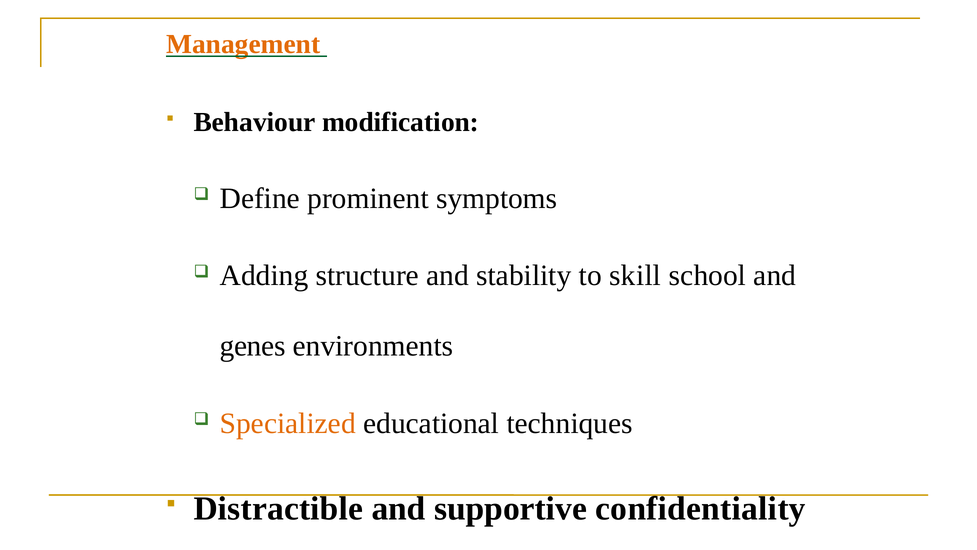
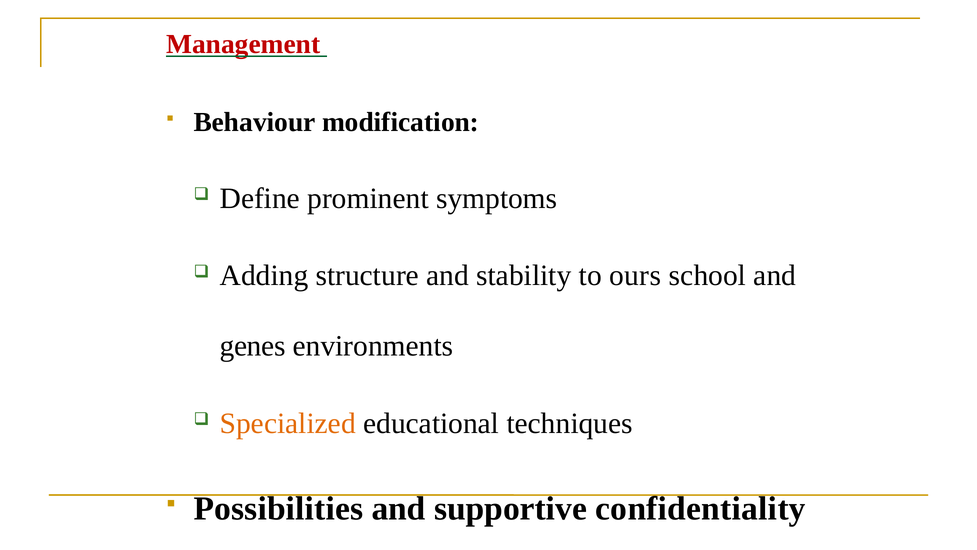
Management colour: orange -> red
skill: skill -> ours
Distractible: Distractible -> Possibilities
